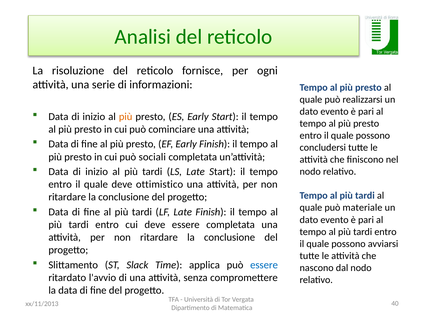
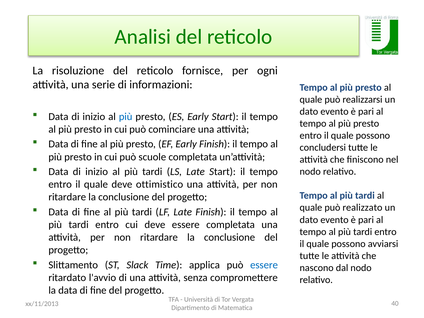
più at (126, 117) colour: orange -> blue
sociali: sociali -> scuole
materiale: materiale -> realizzato
